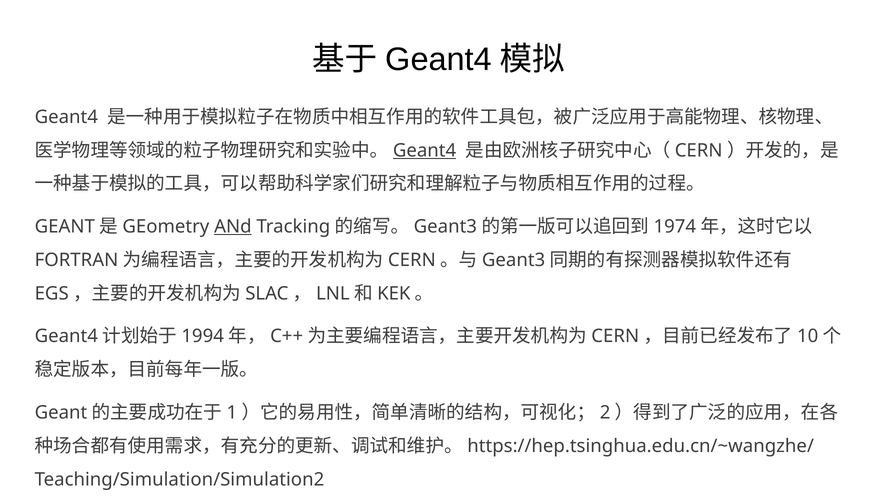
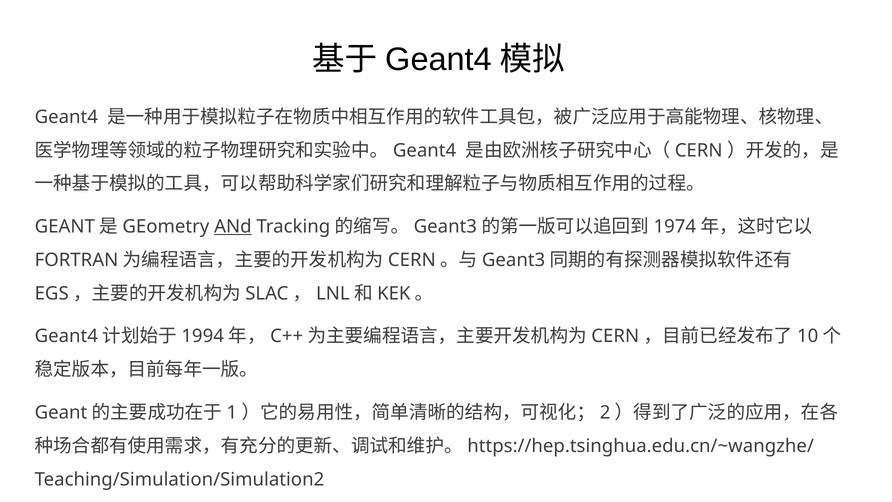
Geant4 at (425, 150) underline: present -> none
